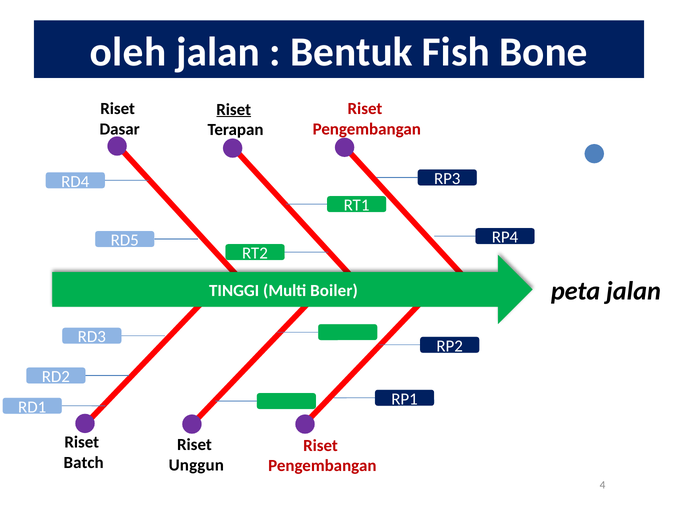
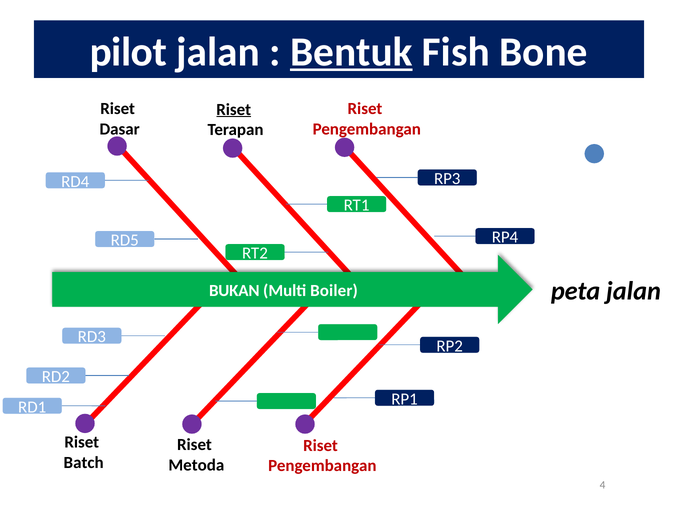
oleh: oleh -> pilot
Bentuk underline: none -> present
TINGGI: TINGGI -> BUKAN
Unggun: Unggun -> Metoda
